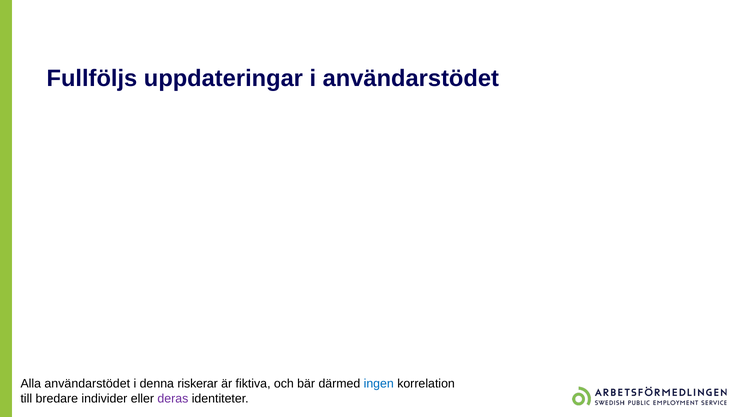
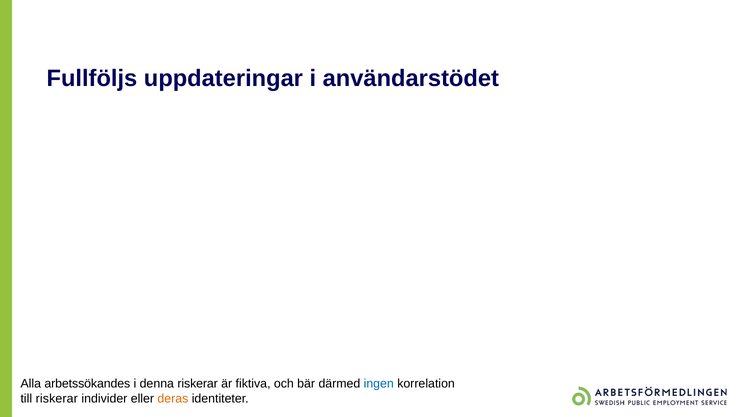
Alla användarstödet: användarstödet -> arbetssökandes
till bredare: bredare -> riskerar
deras colour: purple -> orange
